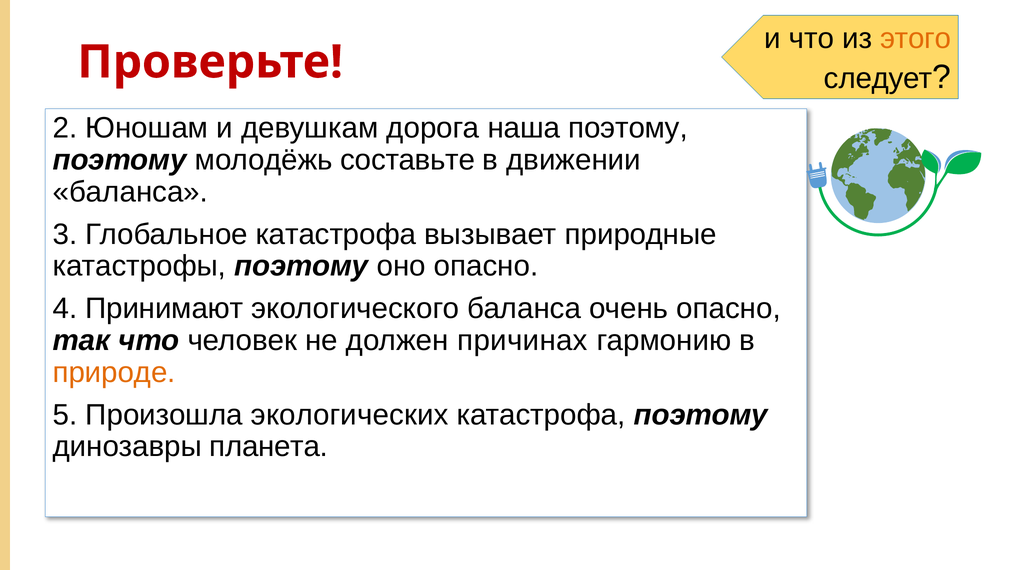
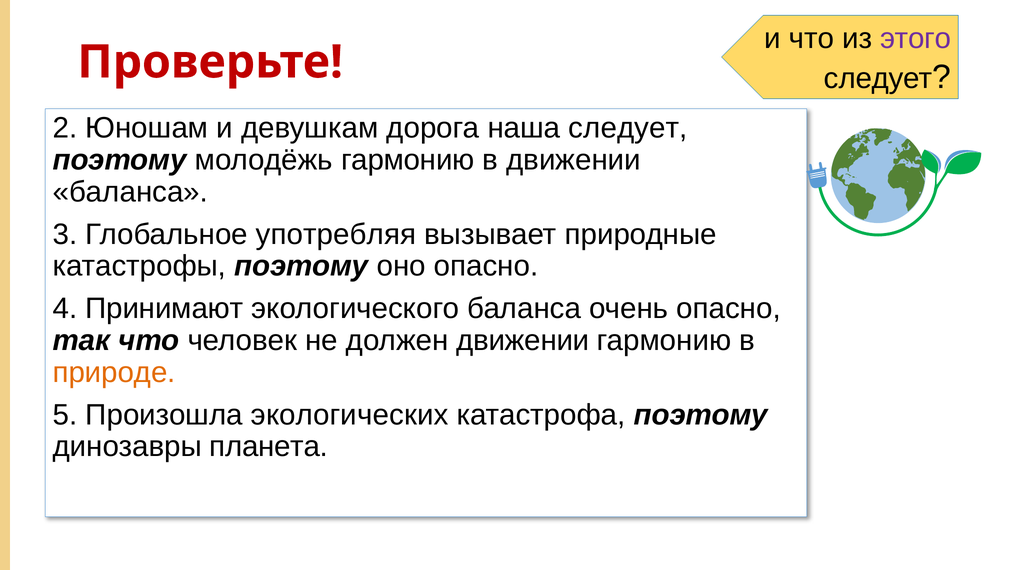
этого colour: orange -> purple
наша поэтому: поэтому -> следует
молодёжь составьте: составьте -> гармонию
Глобальное катастрофа: катастрофа -> употребляя
должен причинах: причинах -> движении
